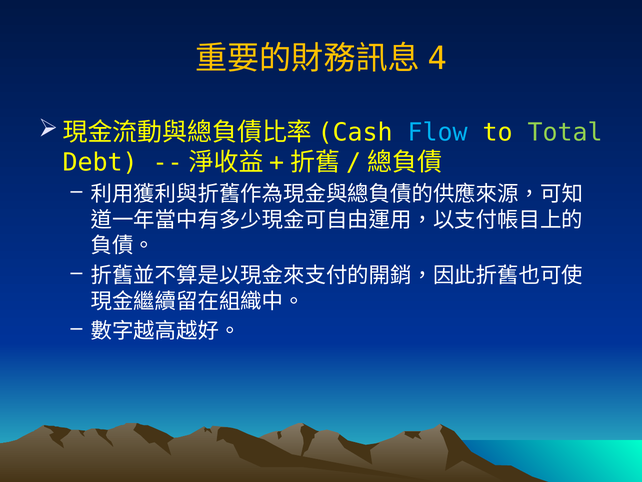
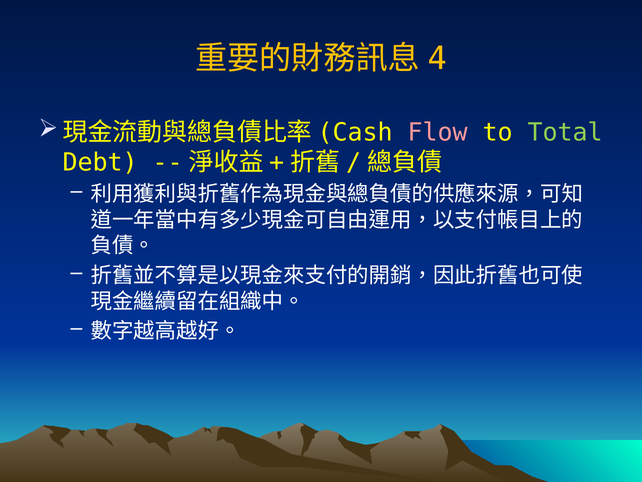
Flow colour: light blue -> pink
